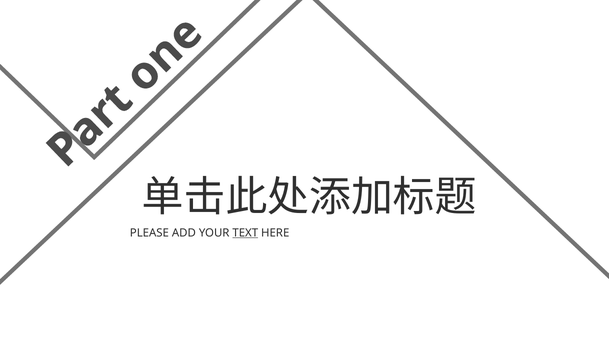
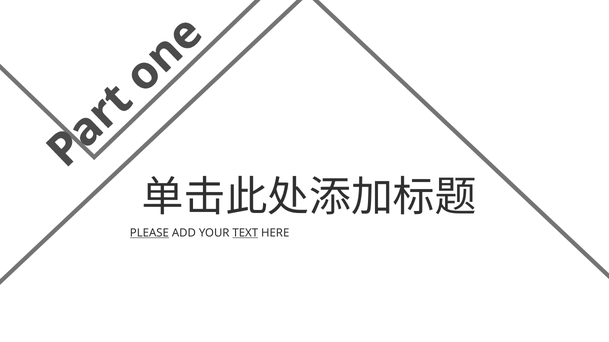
PLEASE underline: none -> present
